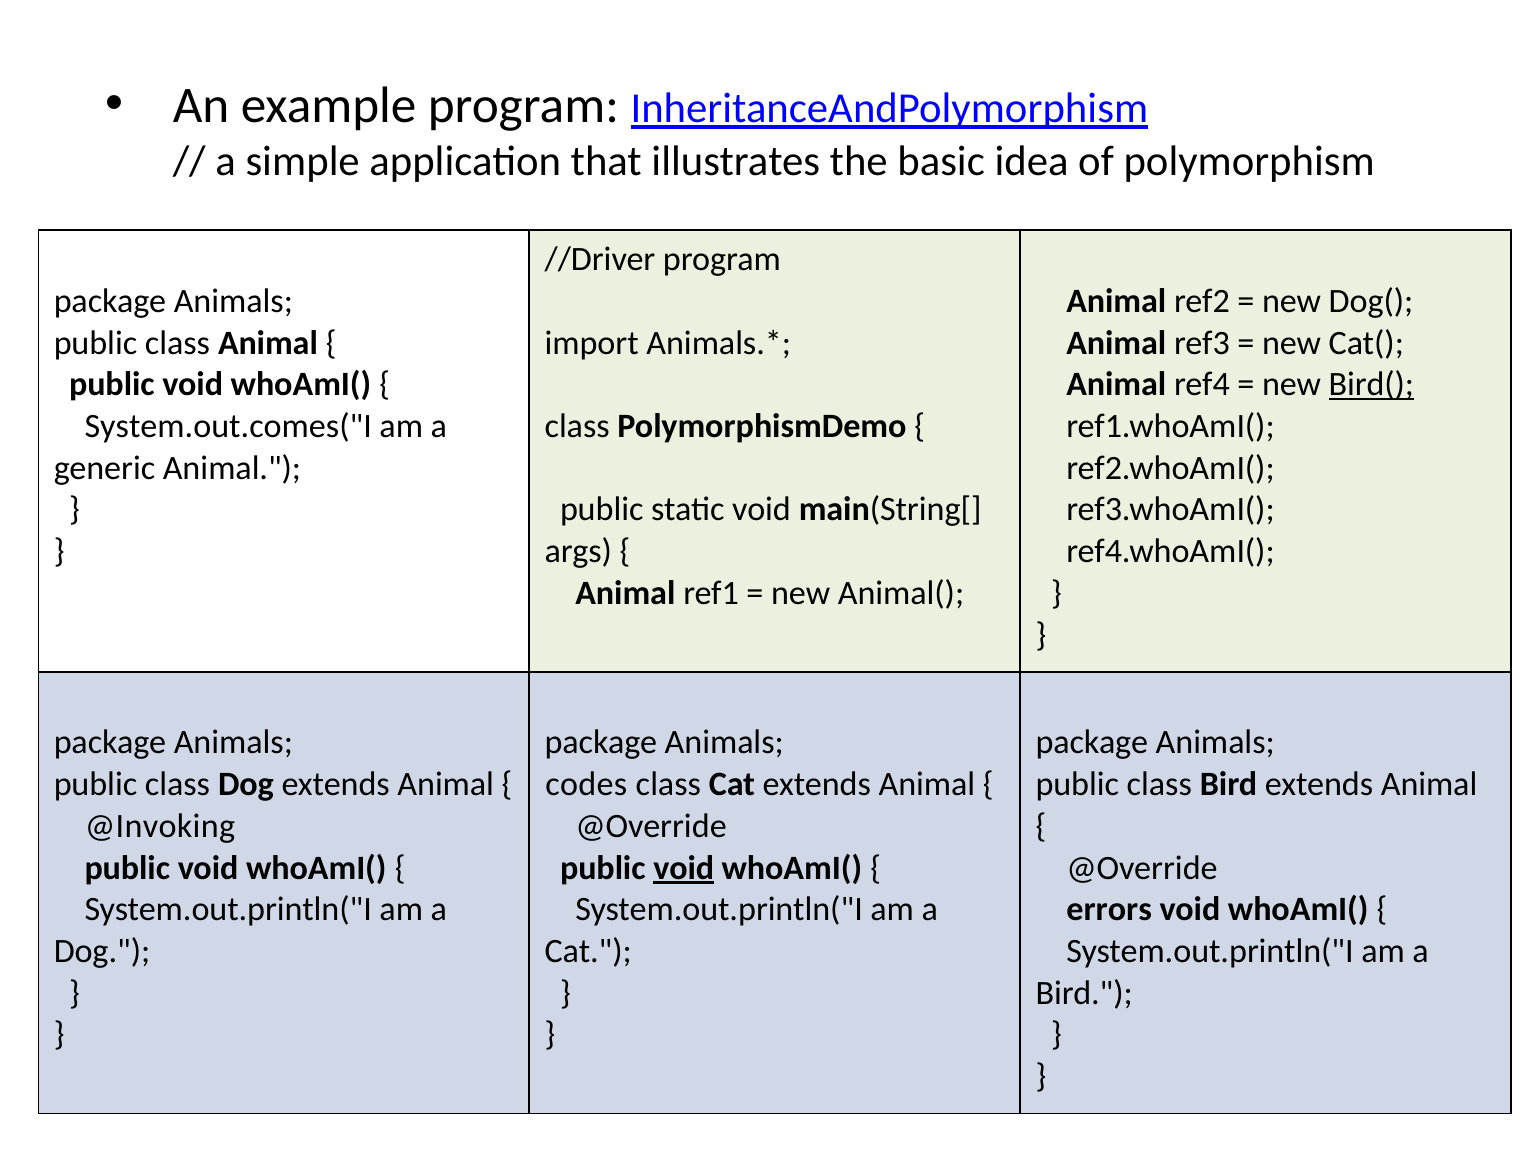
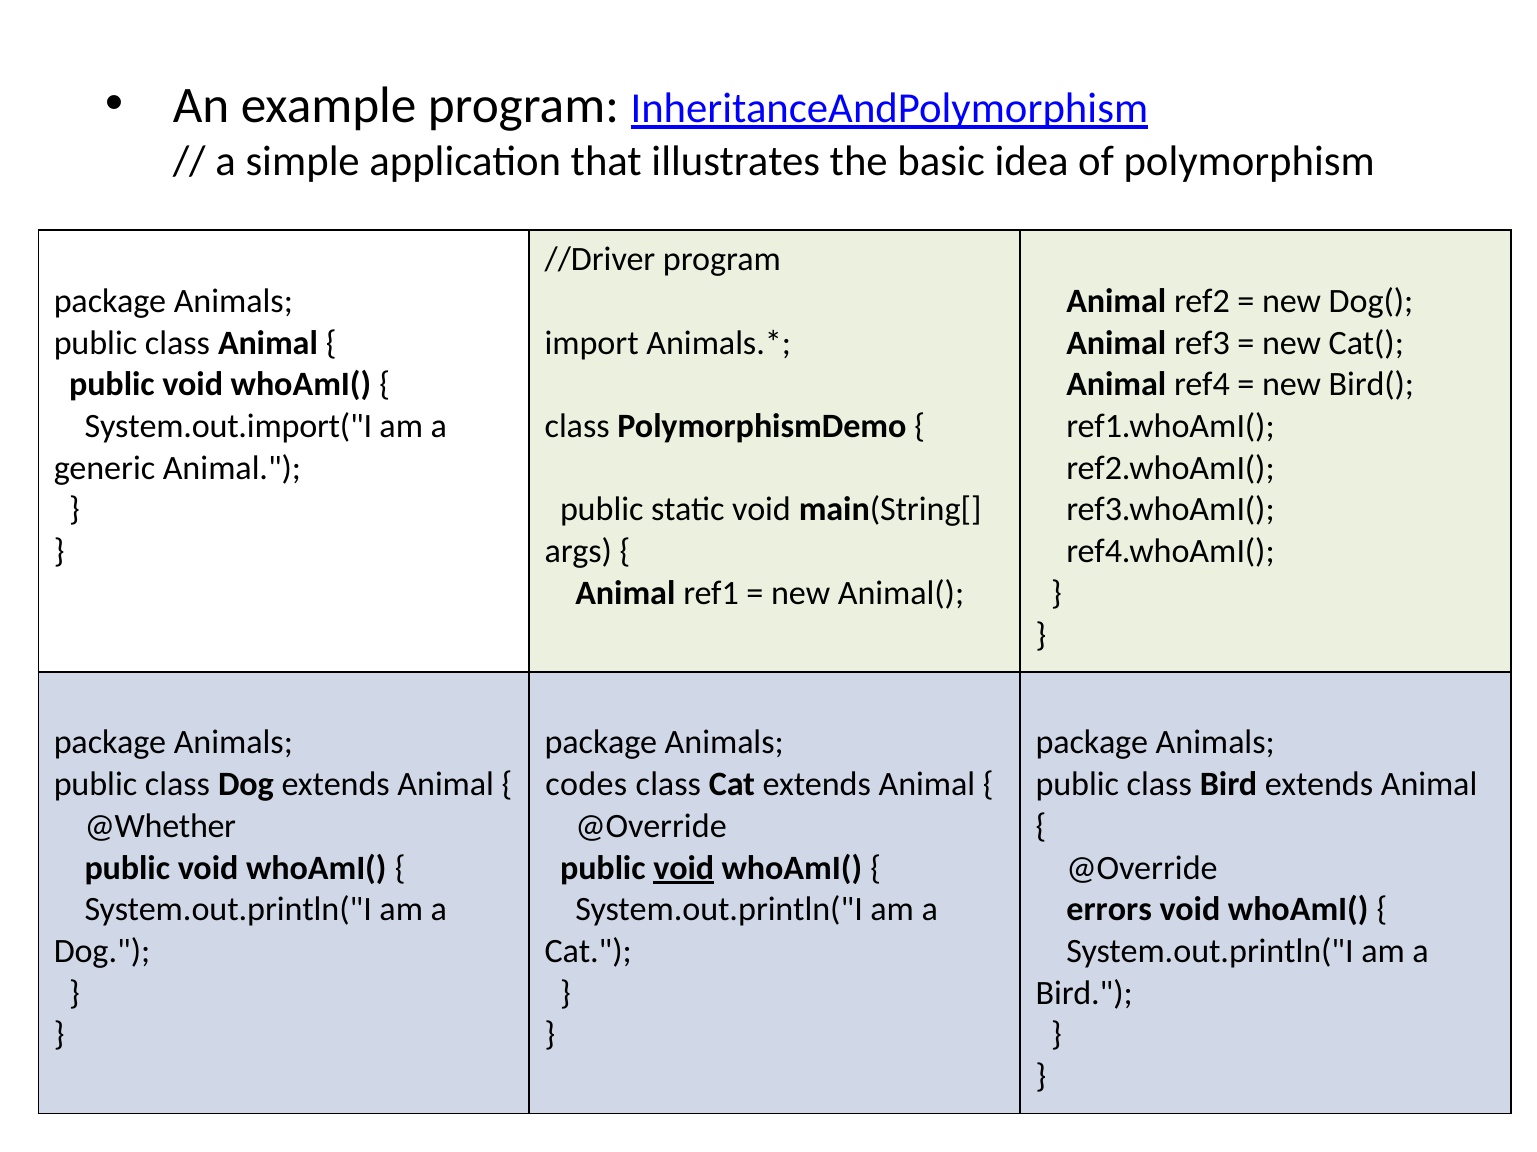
Bird( underline: present -> none
System.out.comes("I: System.out.comes("I -> System.out.import("I
@Invoking: @Invoking -> @Whether
